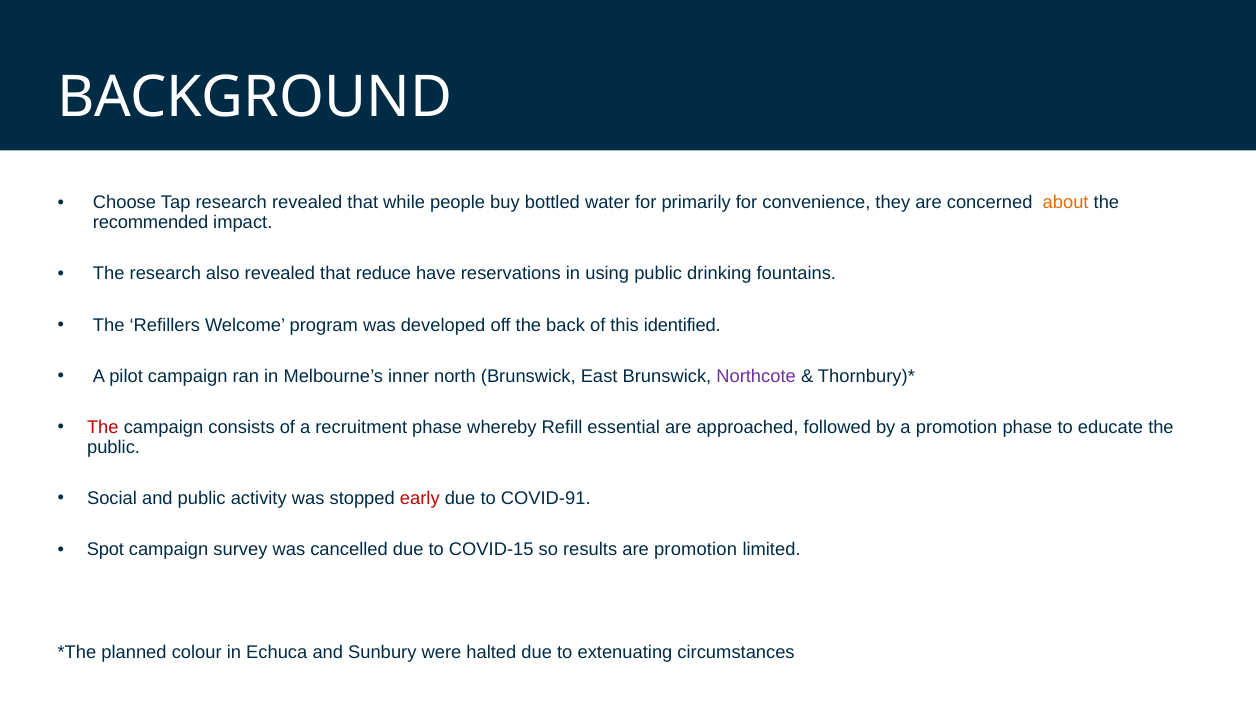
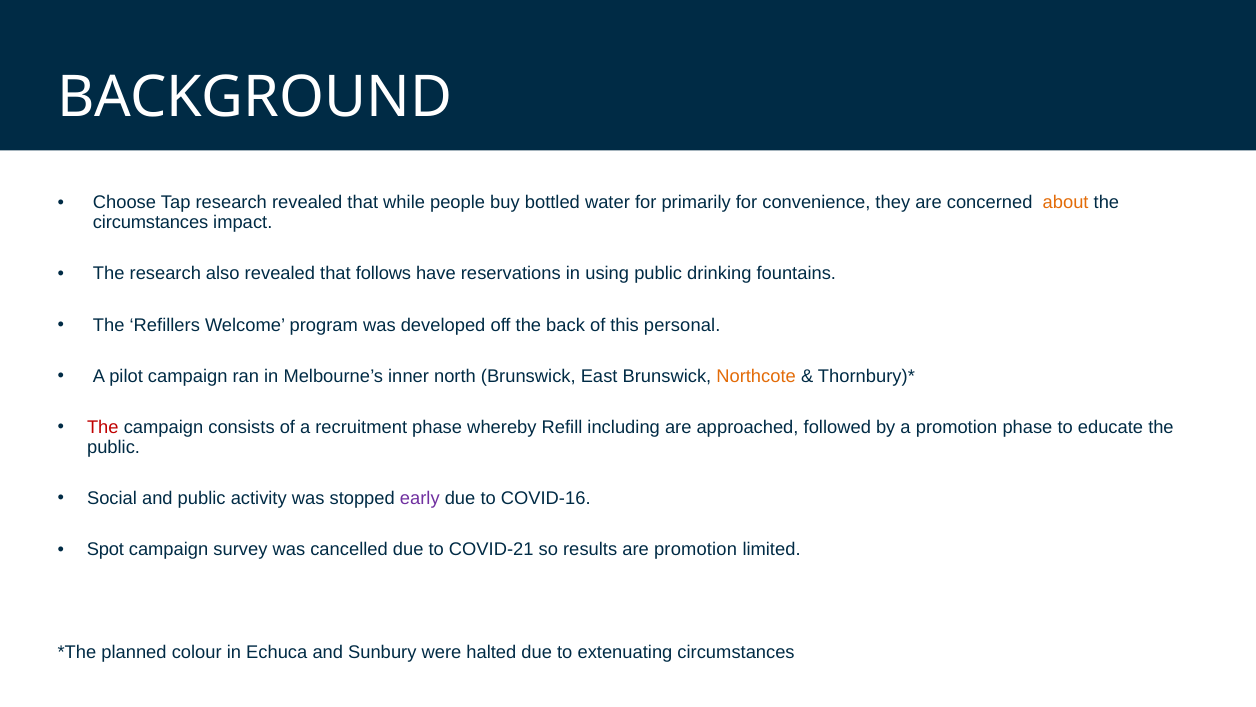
recommended at (151, 222): recommended -> circumstances
reduce: reduce -> follows
identified: identified -> personal
Northcote colour: purple -> orange
essential: essential -> including
early colour: red -> purple
COVID-91: COVID-91 -> COVID-16
COVID-15: COVID-15 -> COVID-21
